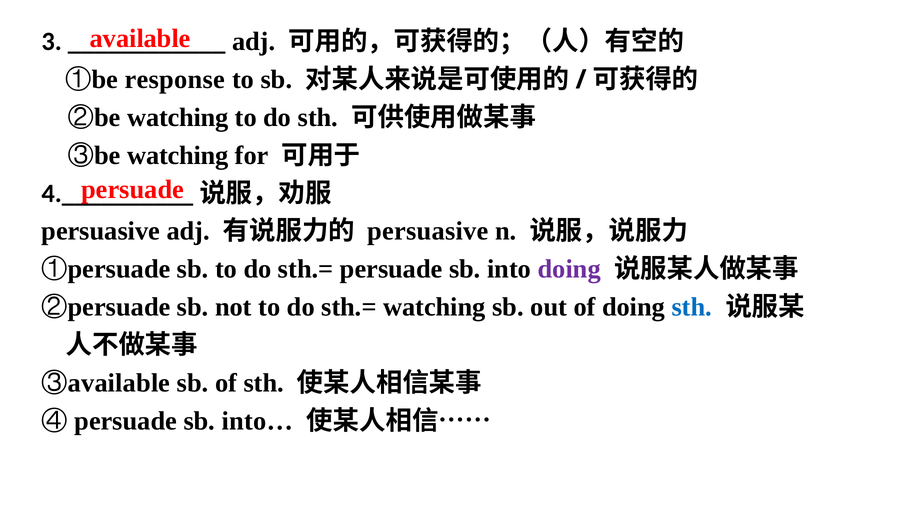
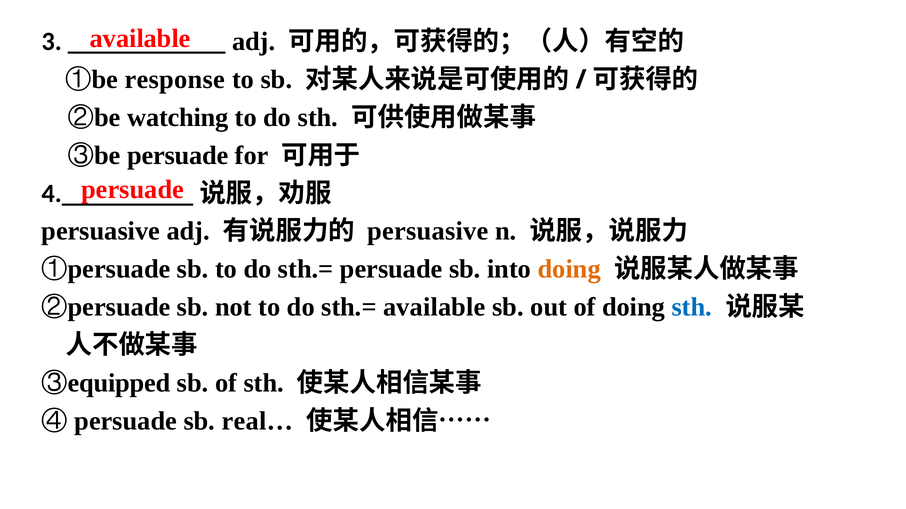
watching at (178, 156): watching -> persuade
doing at (569, 270) colour: purple -> orange
sth.= watching: watching -> available
available at (119, 384): available -> equipped
into…: into… -> real…
